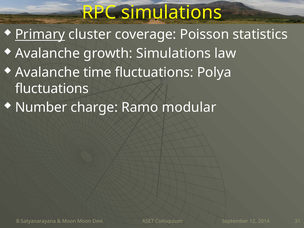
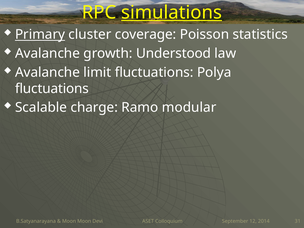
simulations at (172, 13) underline: none -> present
growth Simulations: Simulations -> Understood
time: time -> limit
Number: Number -> Scalable
